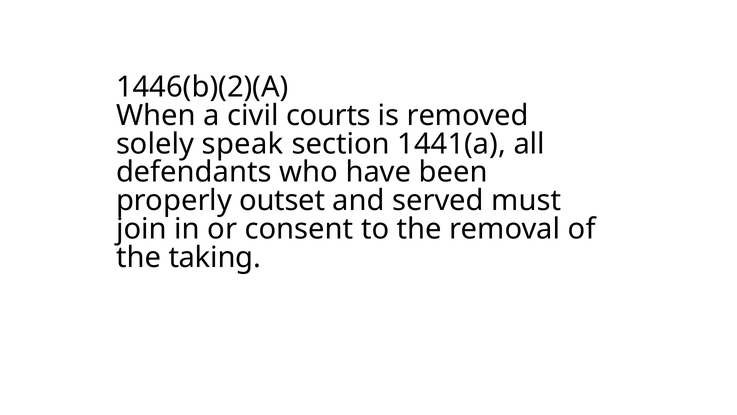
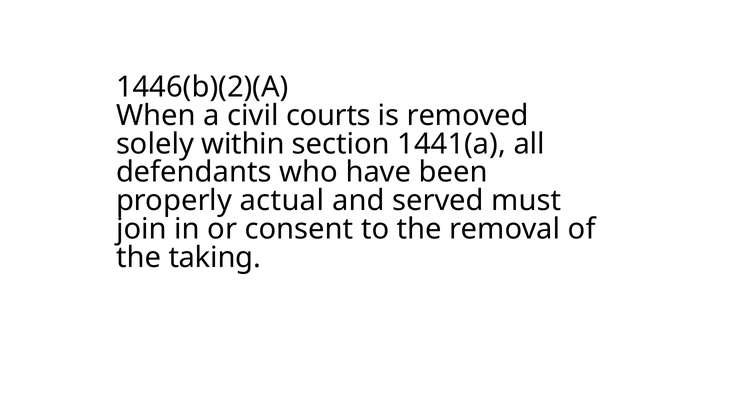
speak: speak -> within
outset: outset -> actual
